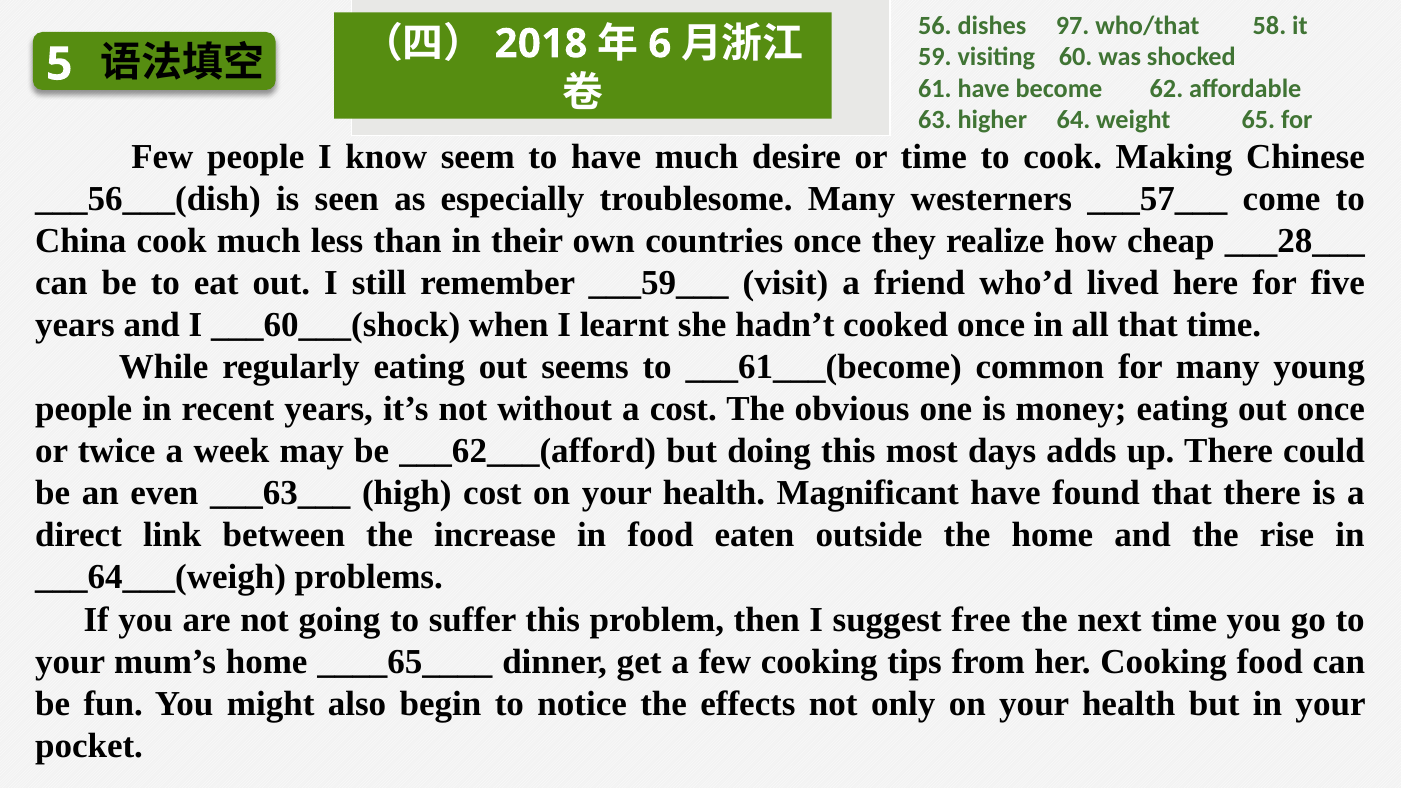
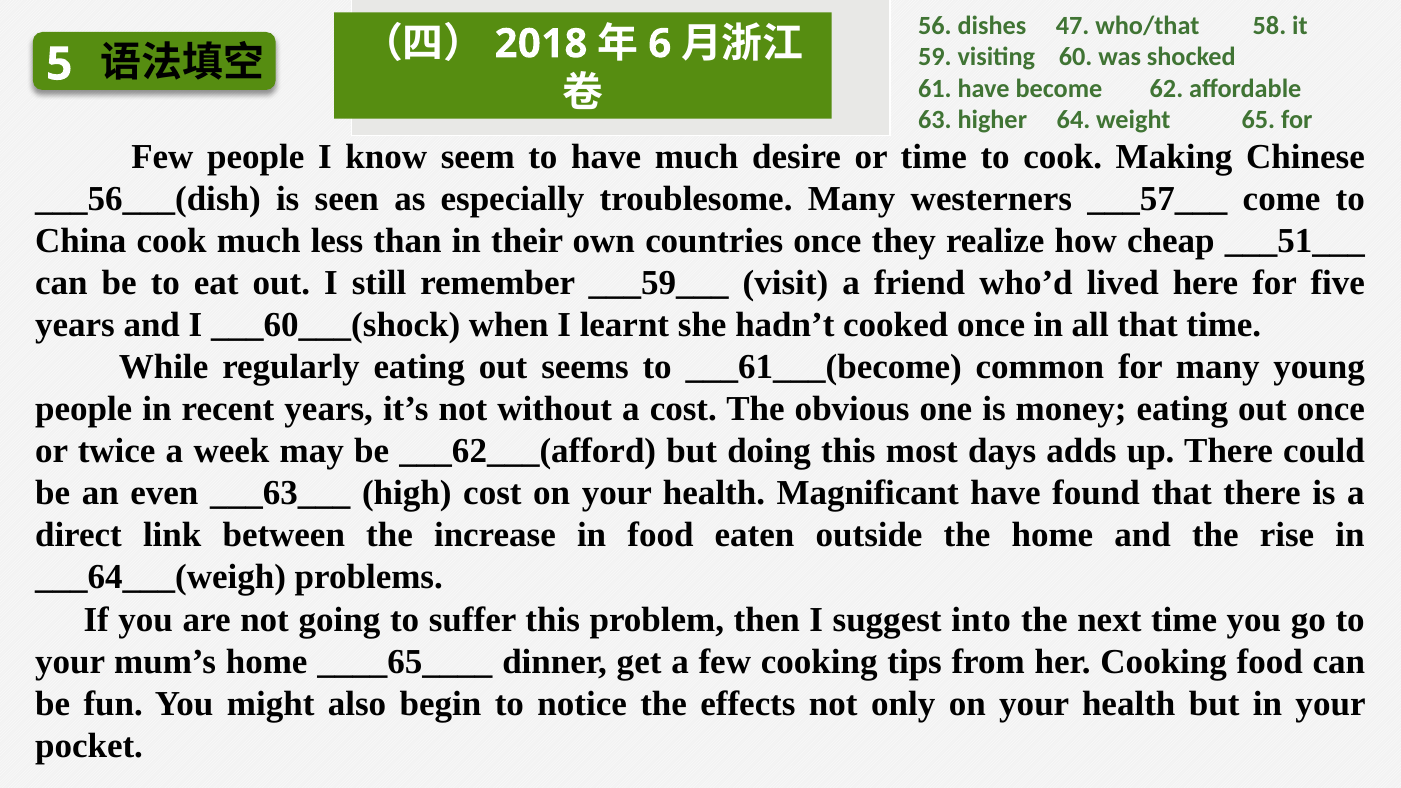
97: 97 -> 47
___28___: ___28___ -> ___51___
free: free -> into
